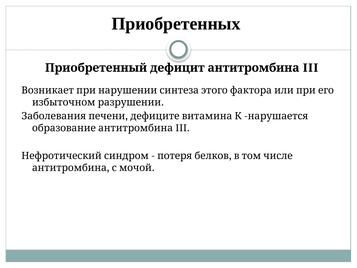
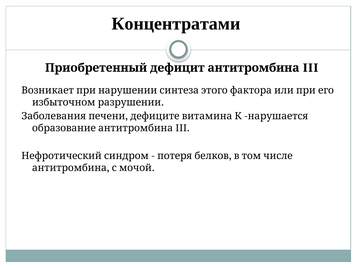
Приобретенных: Приобретенных -> Концентратами
